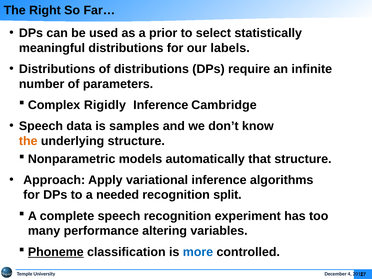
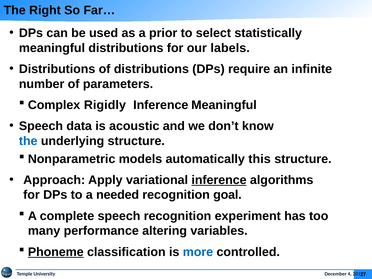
Inference Cambridge: Cambridge -> Meaningful
samples: samples -> acoustic
the at (28, 141) colour: orange -> blue
that: that -> this
inference at (219, 180) underline: none -> present
split: split -> goal
